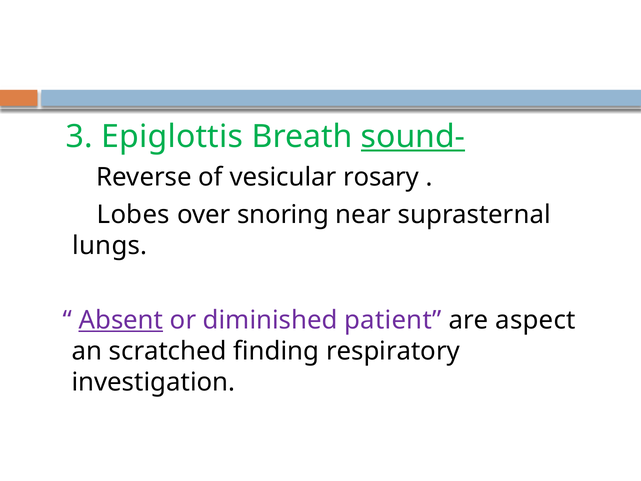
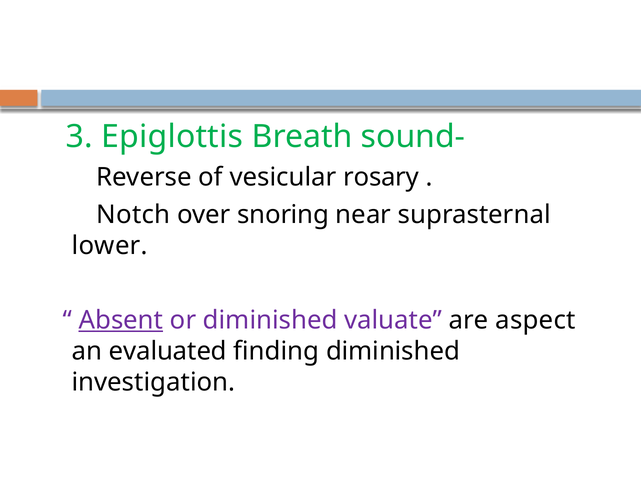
sound- underline: present -> none
Lobes: Lobes -> Notch
lungs: lungs -> lower
patient: patient -> valuate
scratched: scratched -> evaluated
finding respiratory: respiratory -> diminished
